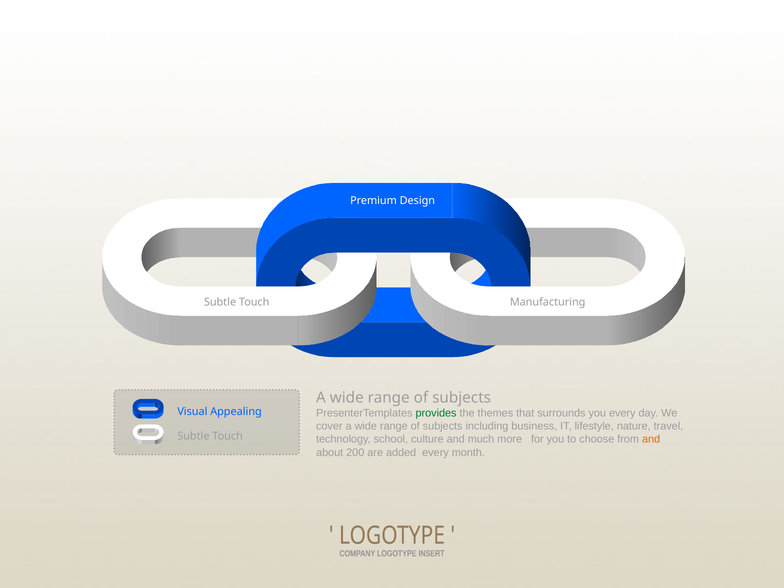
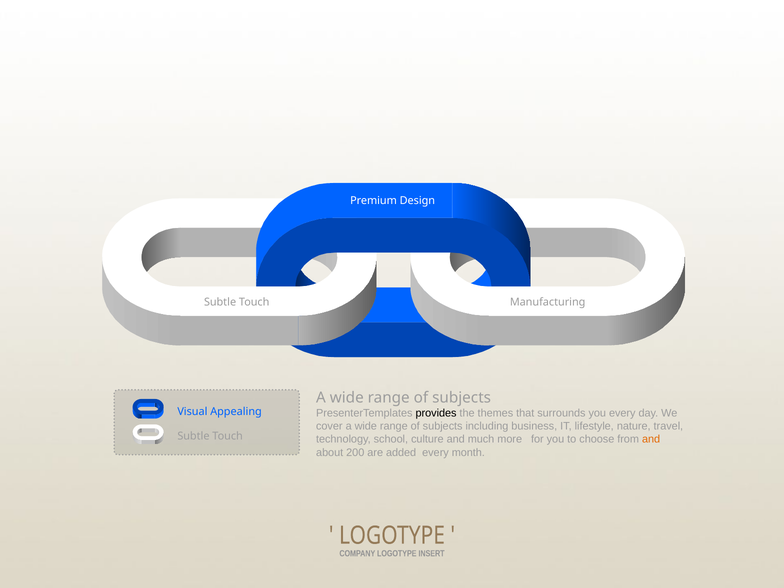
provides colour: green -> black
